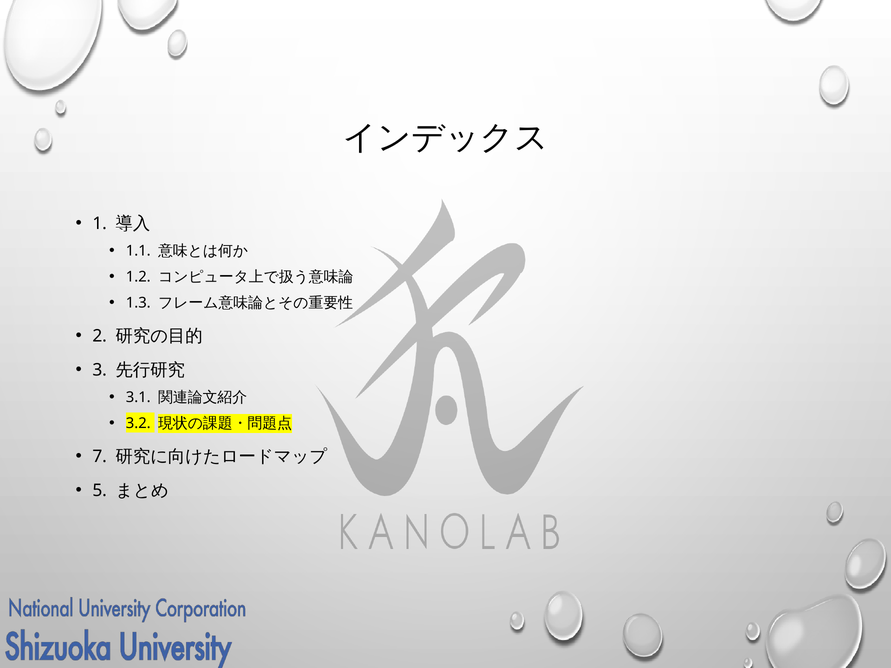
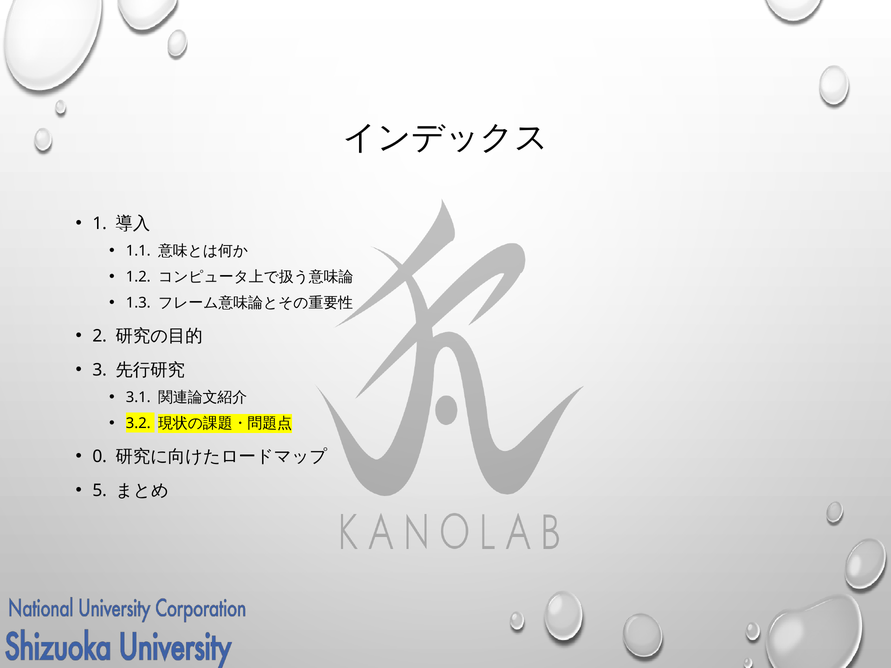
7: 7 -> 0
